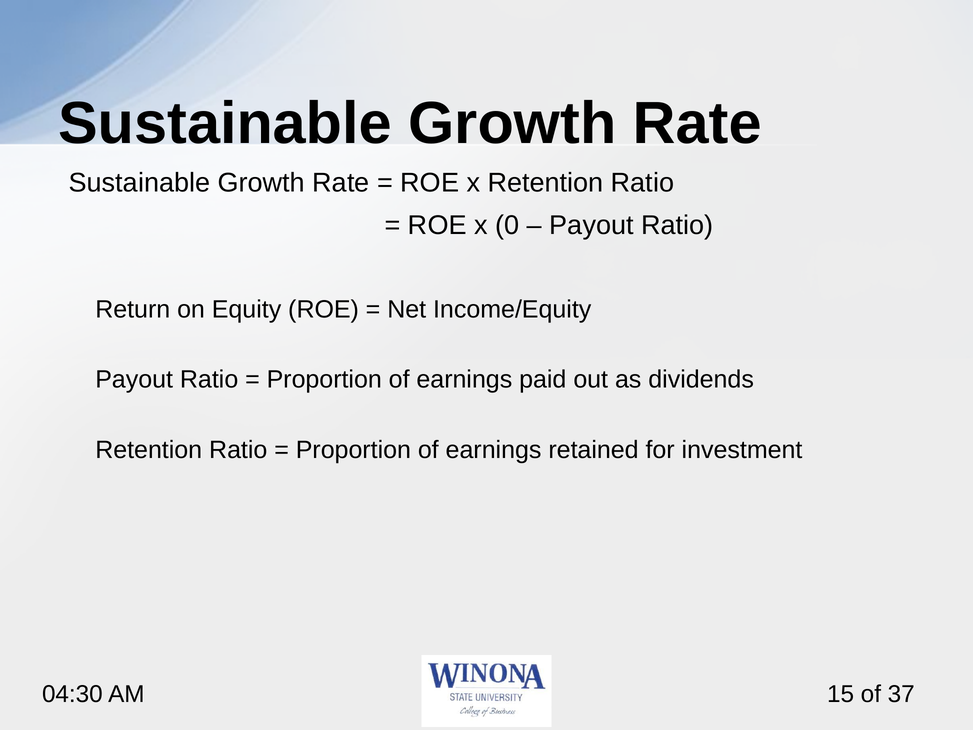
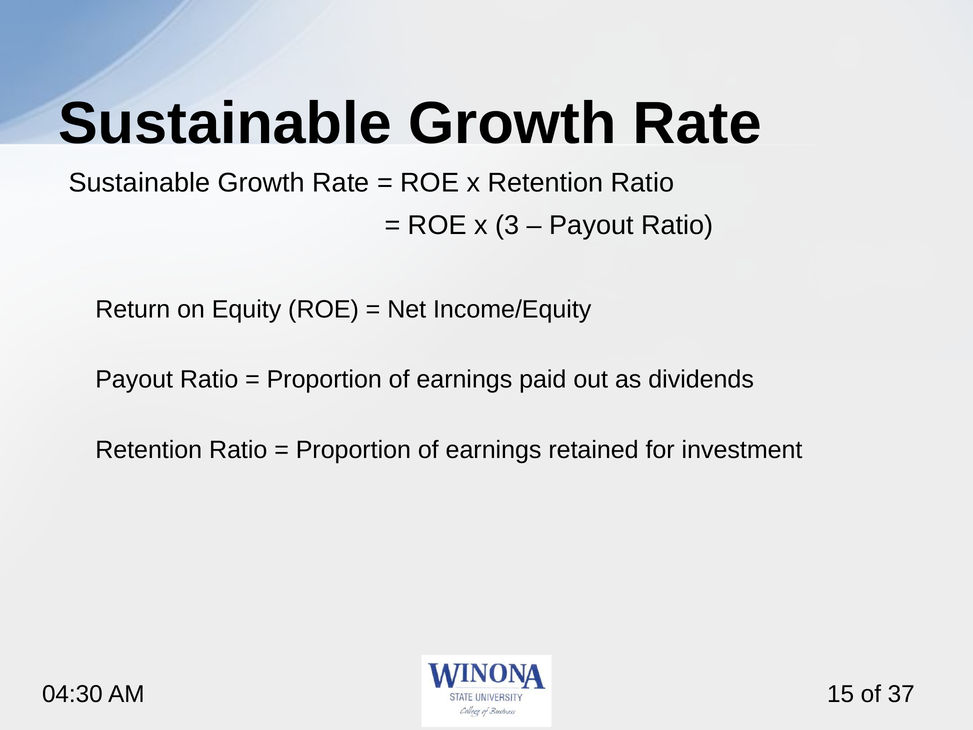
0: 0 -> 3
